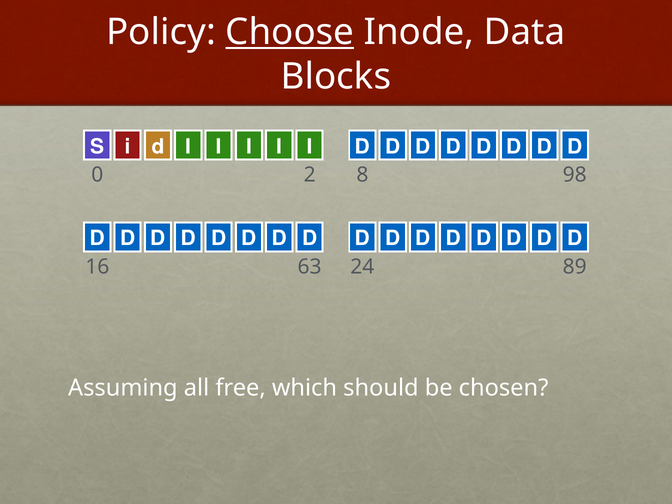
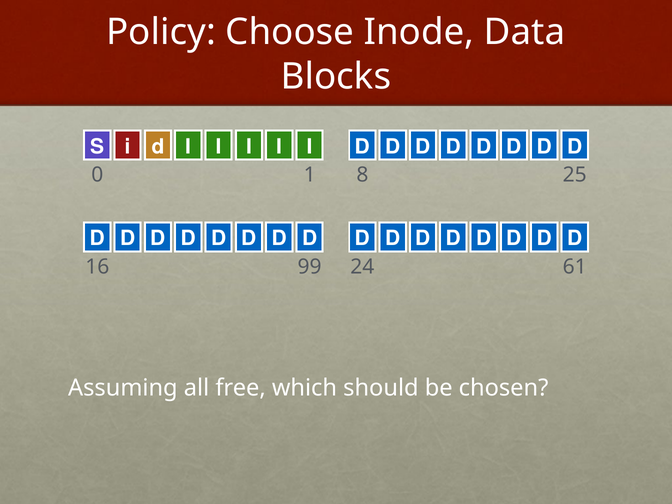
Choose underline: present -> none
2: 2 -> 1
98: 98 -> 25
63: 63 -> 99
89: 89 -> 61
